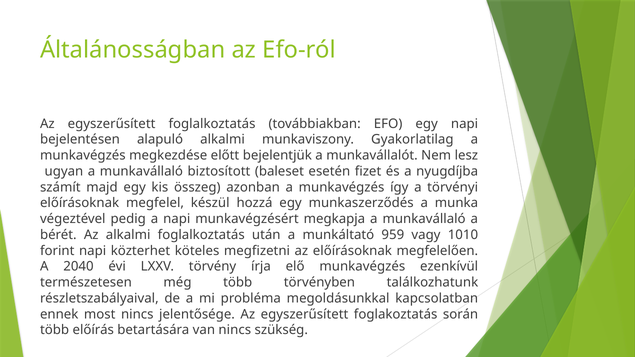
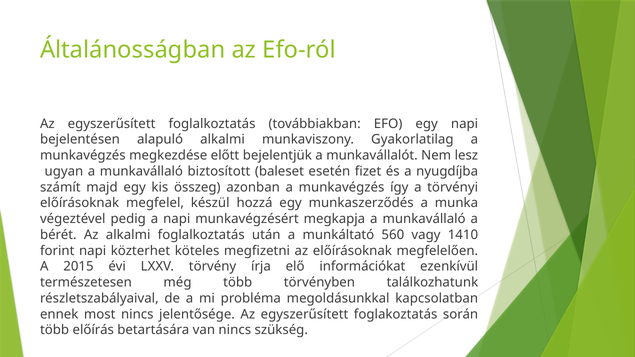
959: 959 -> 560
1010: 1010 -> 1410
2040: 2040 -> 2015
elő munkavégzés: munkavégzés -> információkat
